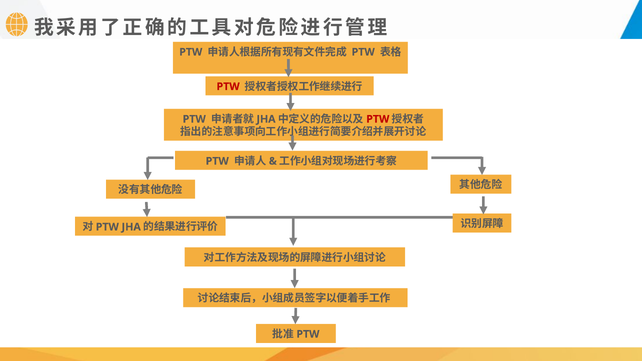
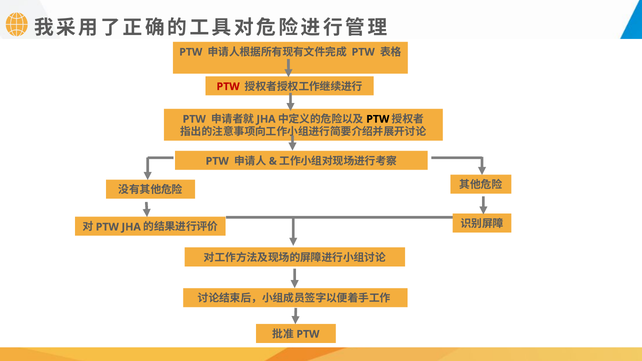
PTW at (378, 119) colour: red -> black
